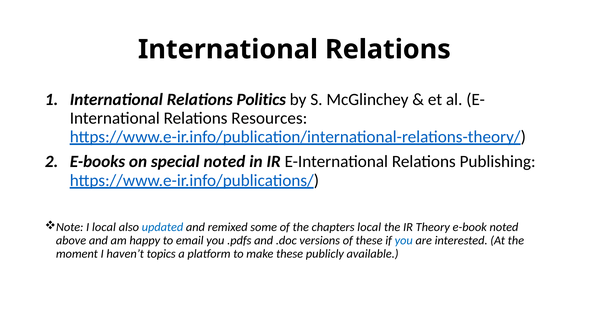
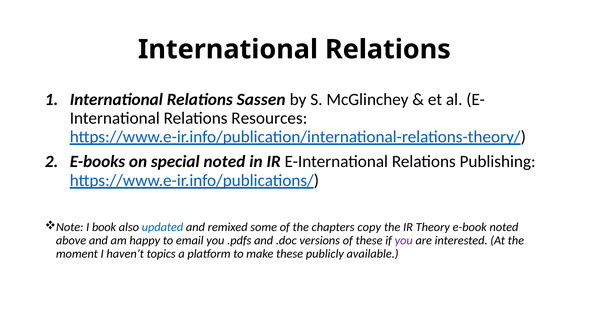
Politics: Politics -> Sassen
I local: local -> book
chapters local: local -> copy
you at (404, 241) colour: blue -> purple
